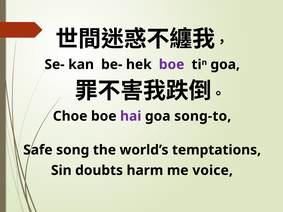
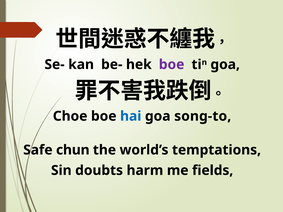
hai colour: purple -> blue
song: song -> chun
voice: voice -> fields
